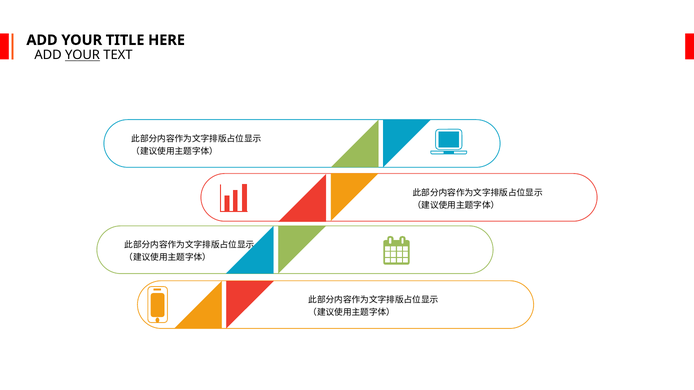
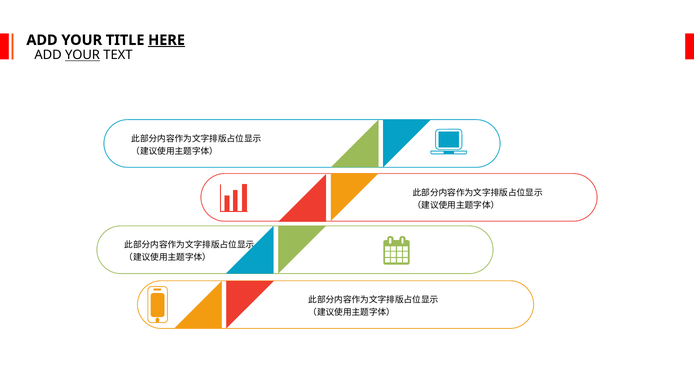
HERE underline: none -> present
